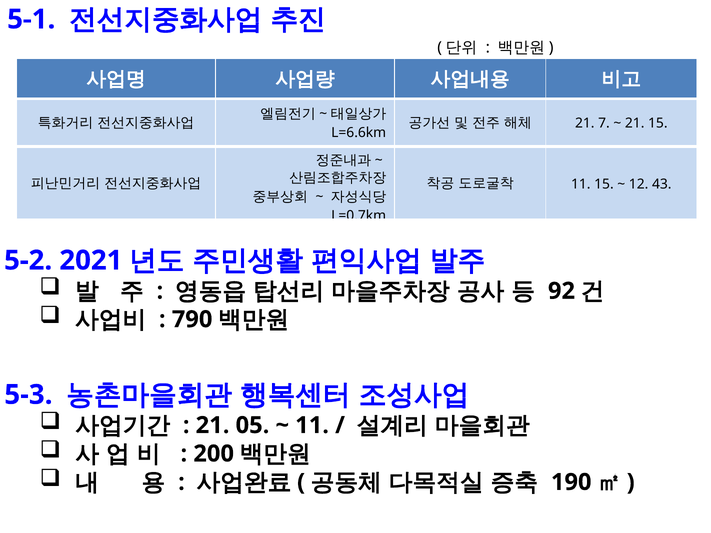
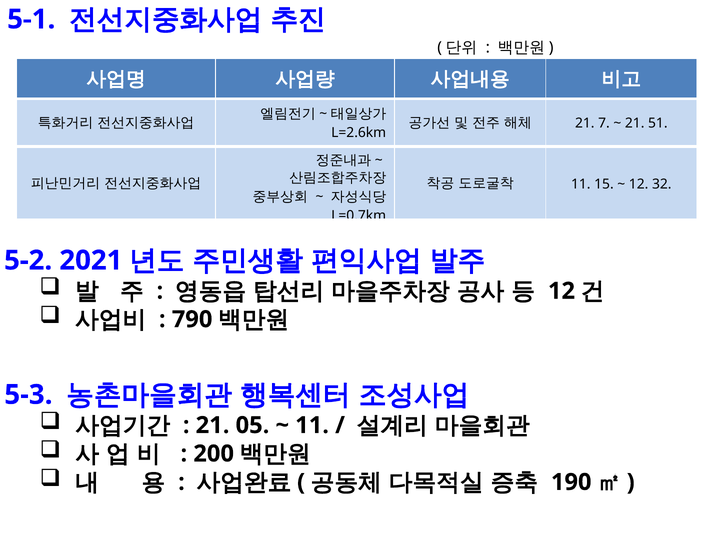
21 15: 15 -> 51
L=6.6km: L=6.6km -> L=2.6km
43: 43 -> 32
92 at (561, 291): 92 -> 12
